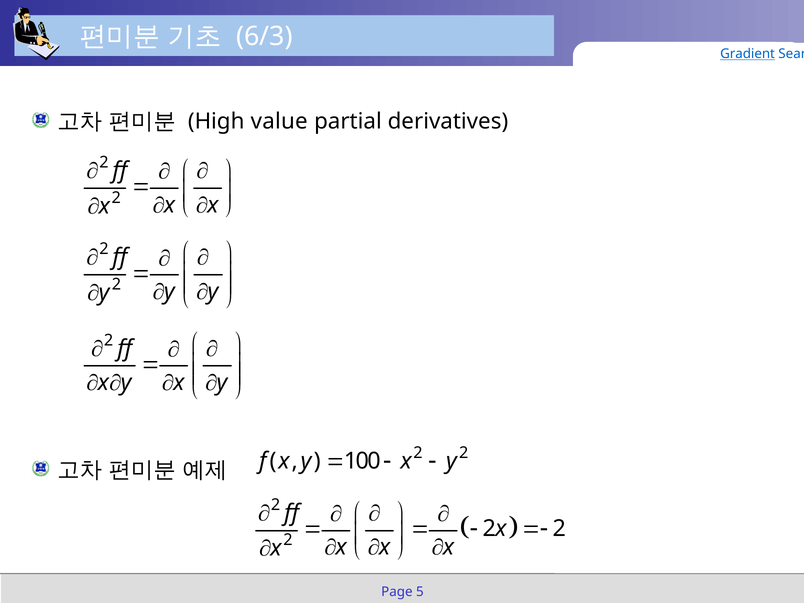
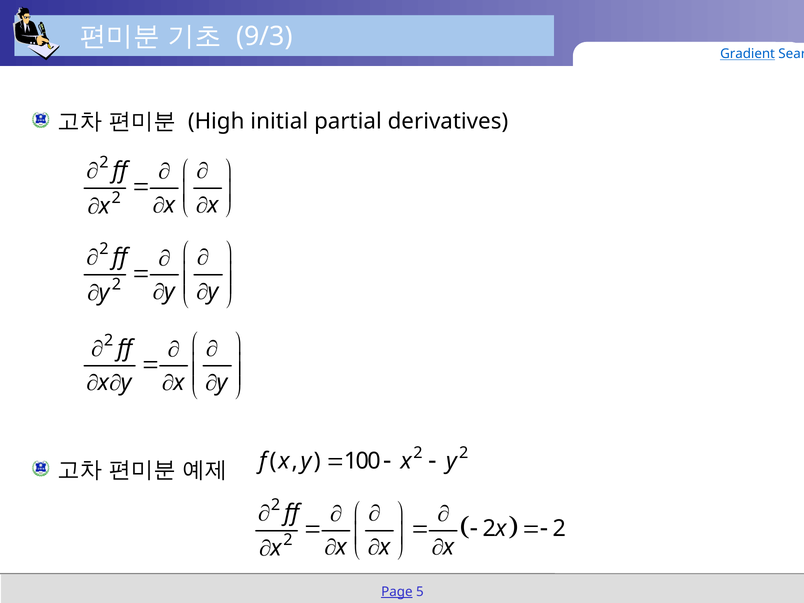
6/3: 6/3 -> 9/3
value: value -> initial
Page underline: none -> present
